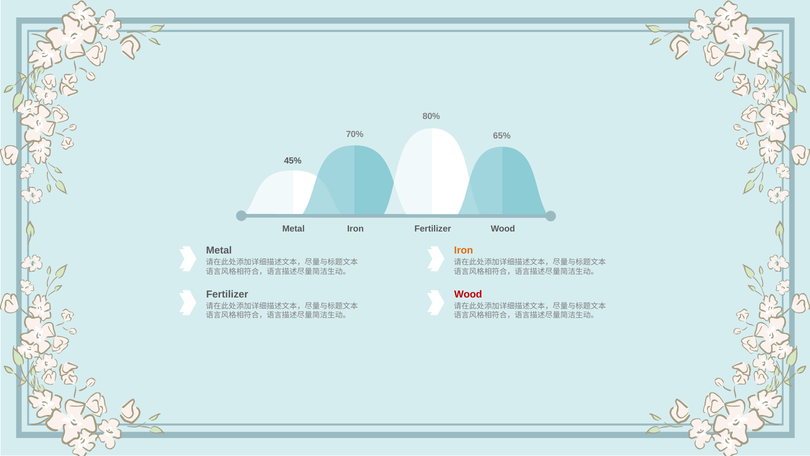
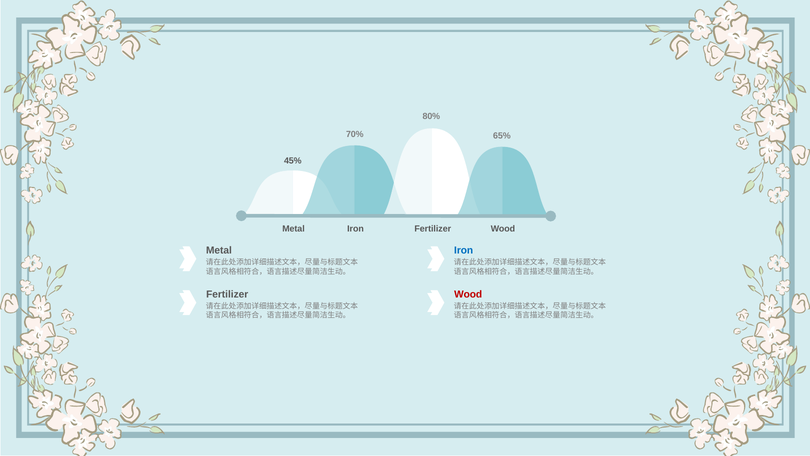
Iron at (464, 250) colour: orange -> blue
